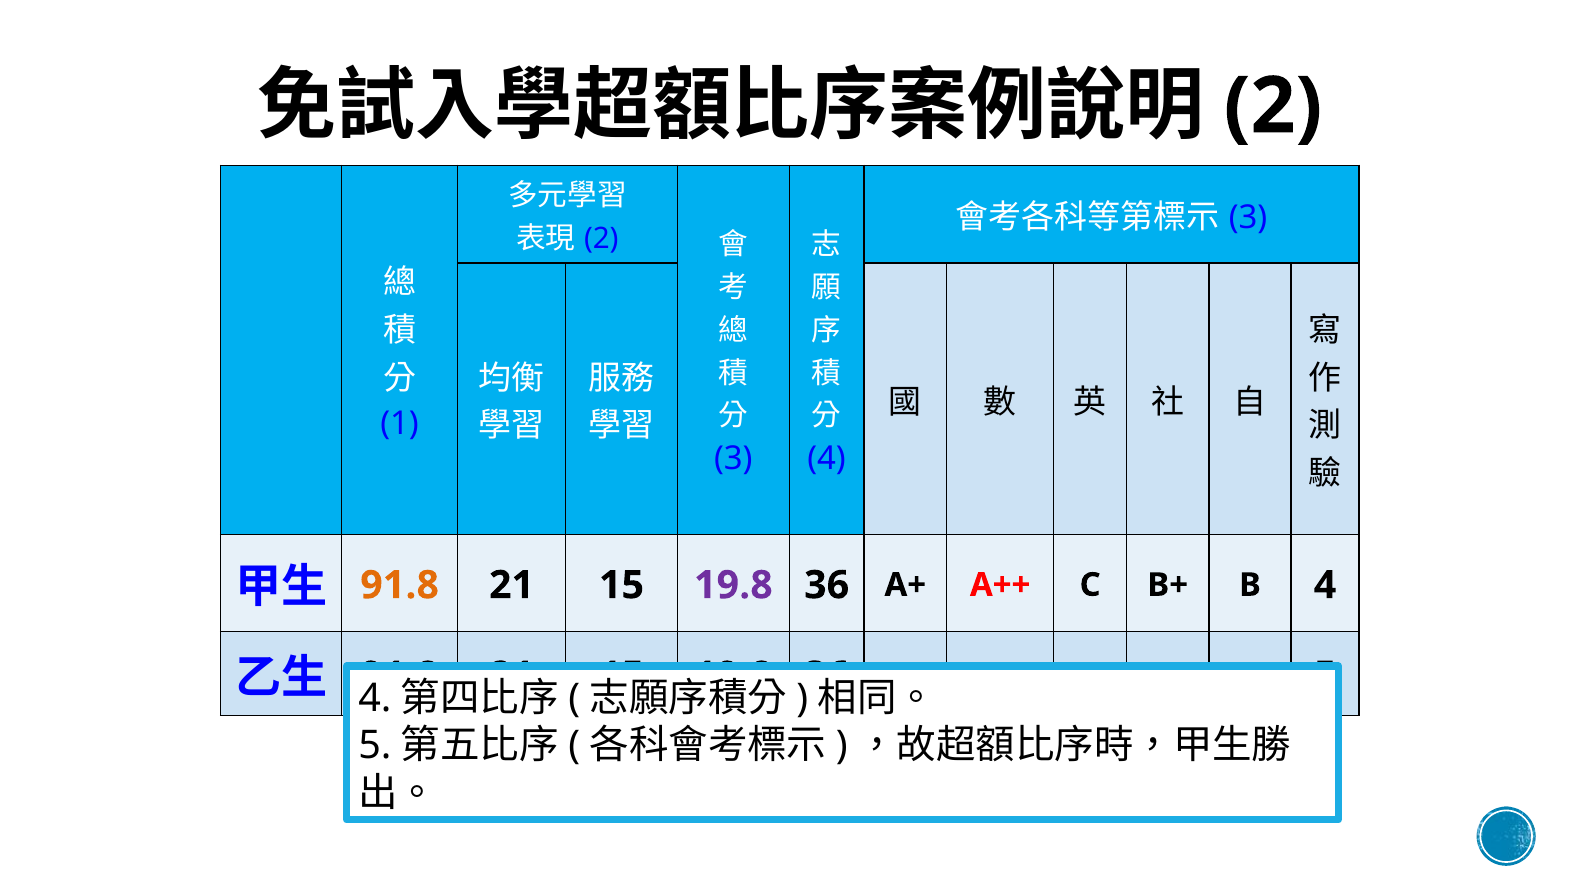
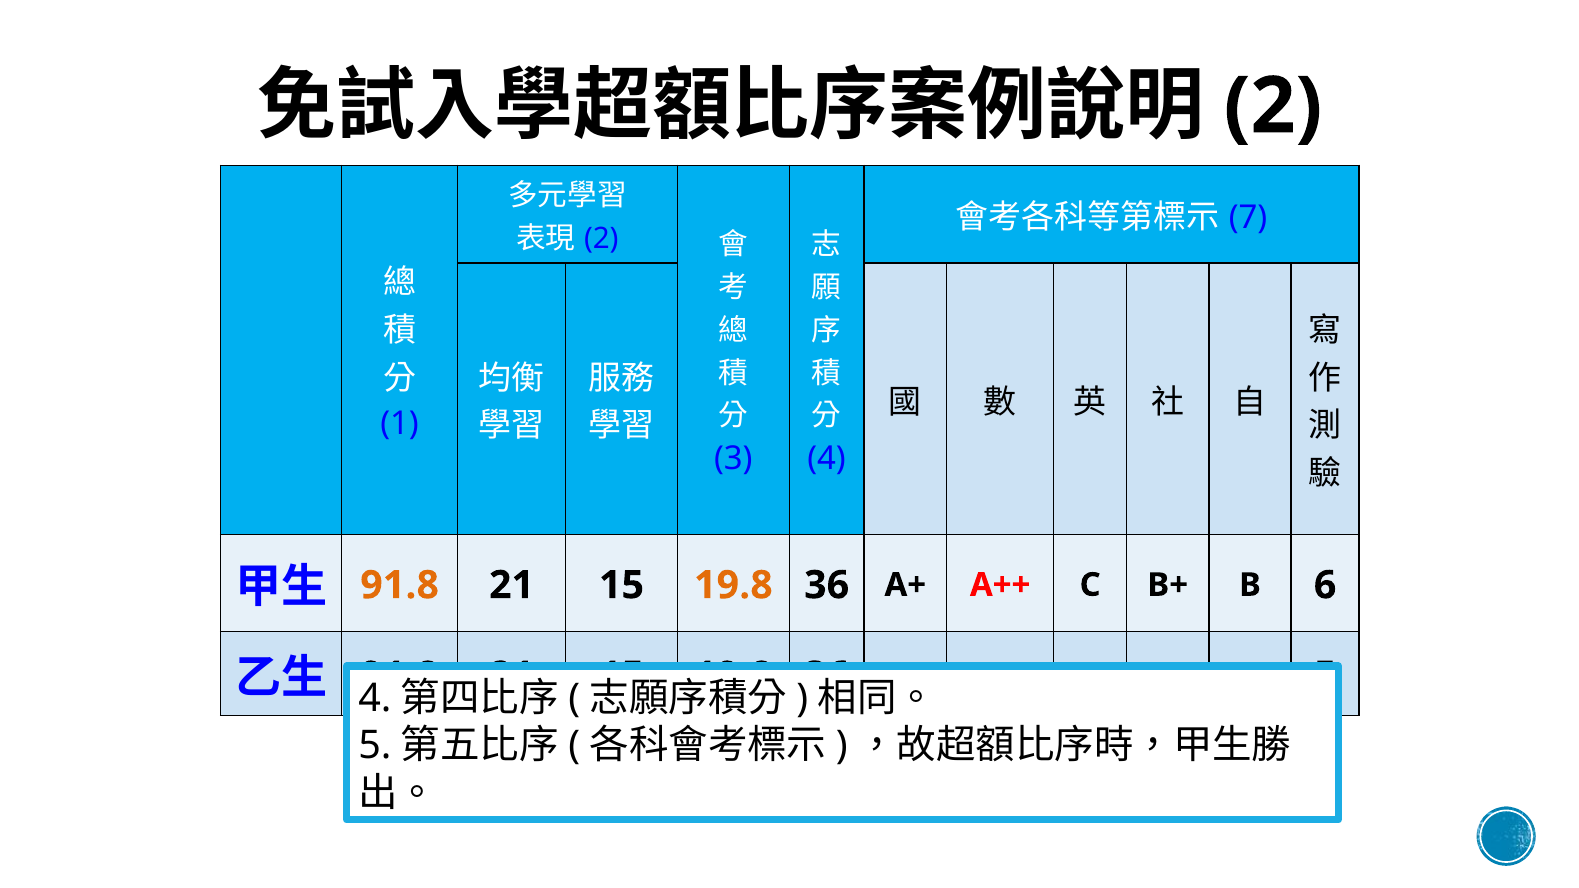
3 at (1248, 218): 3 -> 7
19.8 at (733, 585) colour: purple -> orange
B 4: 4 -> 6
